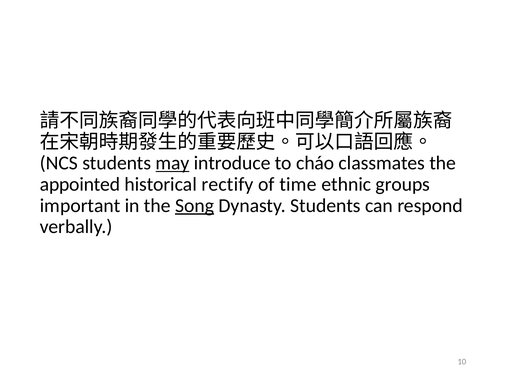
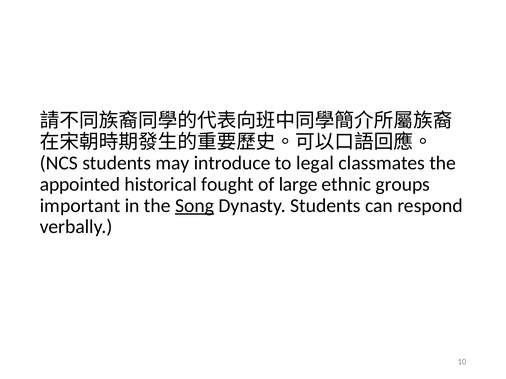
may underline: present -> none
cháo: cháo -> legal
rectify: rectify -> fought
time: time -> large
